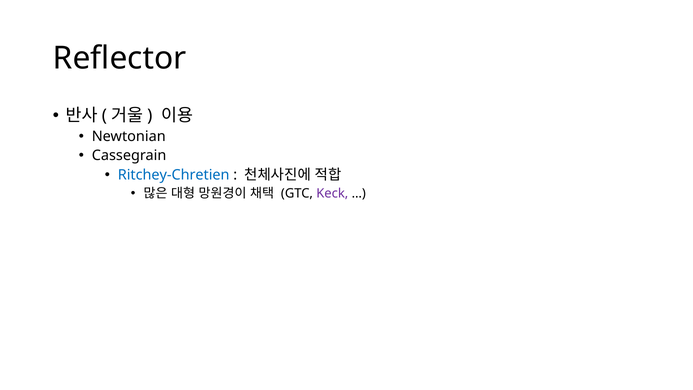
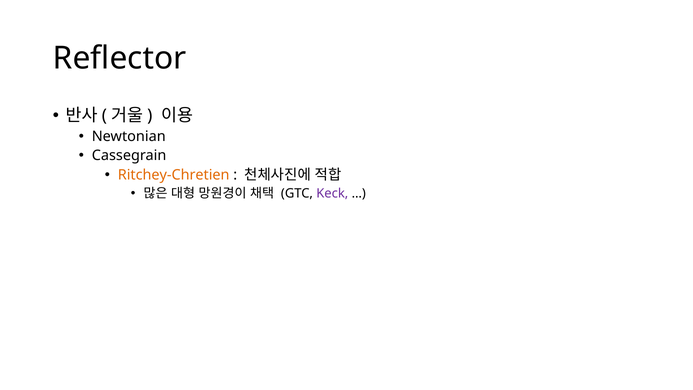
Ritchey-Chretien colour: blue -> orange
